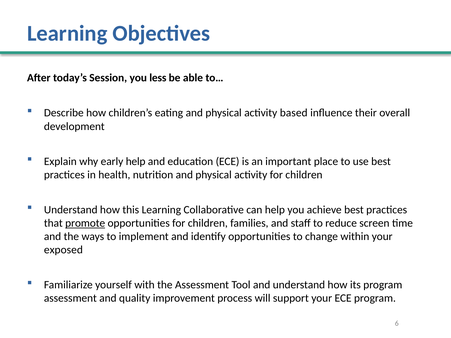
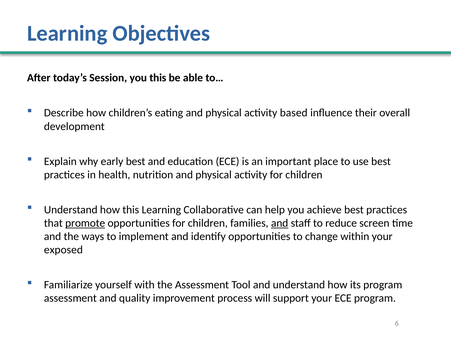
you less: less -> this
early help: help -> best
and at (280, 223) underline: none -> present
